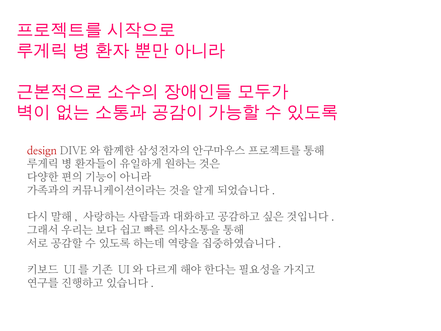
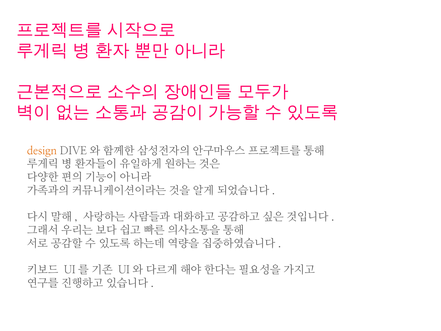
design colour: red -> orange
